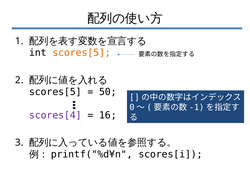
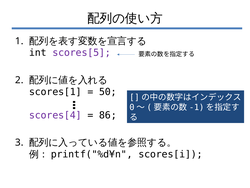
scores[5 at (82, 53) colour: orange -> purple
scores[5 at (55, 92): scores[5 -> scores[1
16: 16 -> 86
